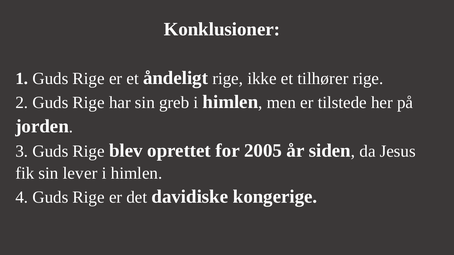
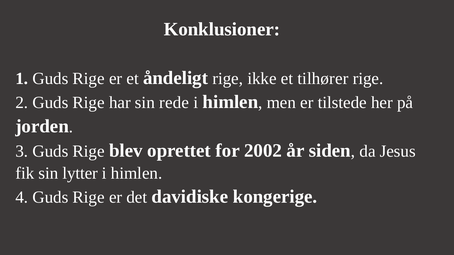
greb: greb -> rede
2005: 2005 -> 2002
lever: lever -> lytter
